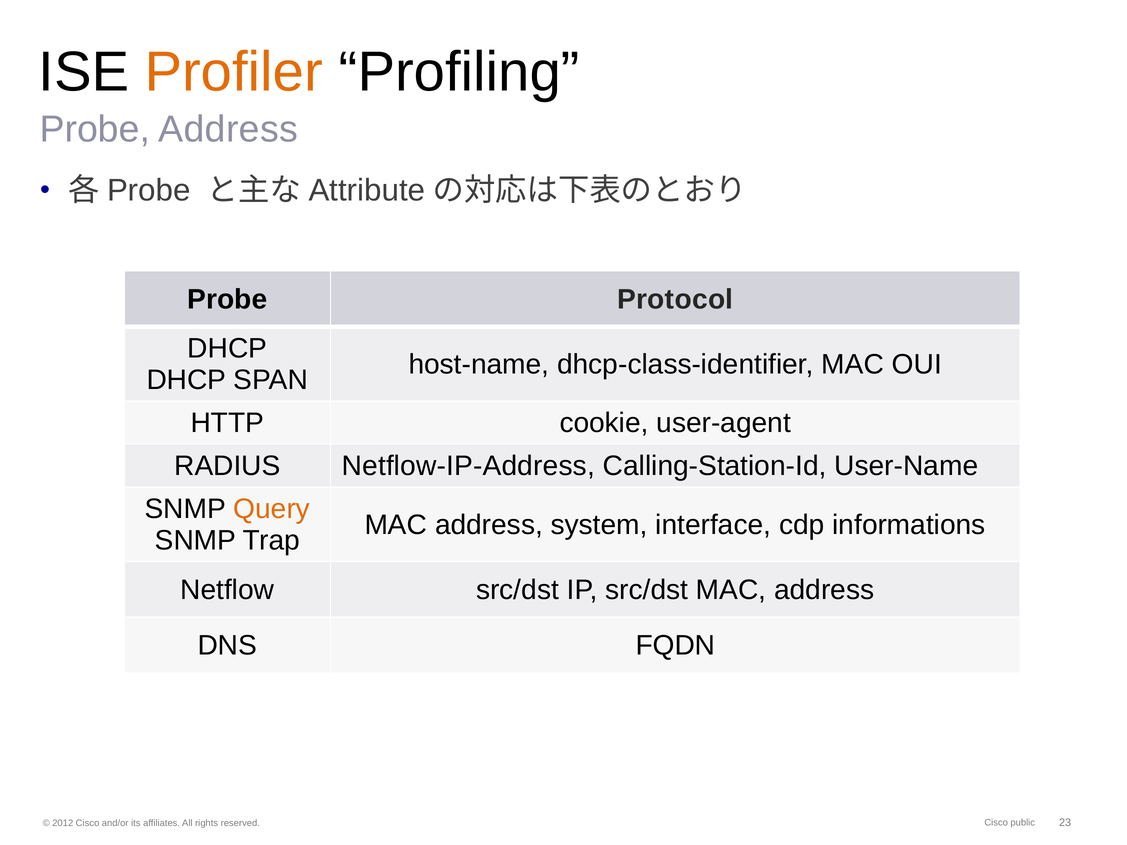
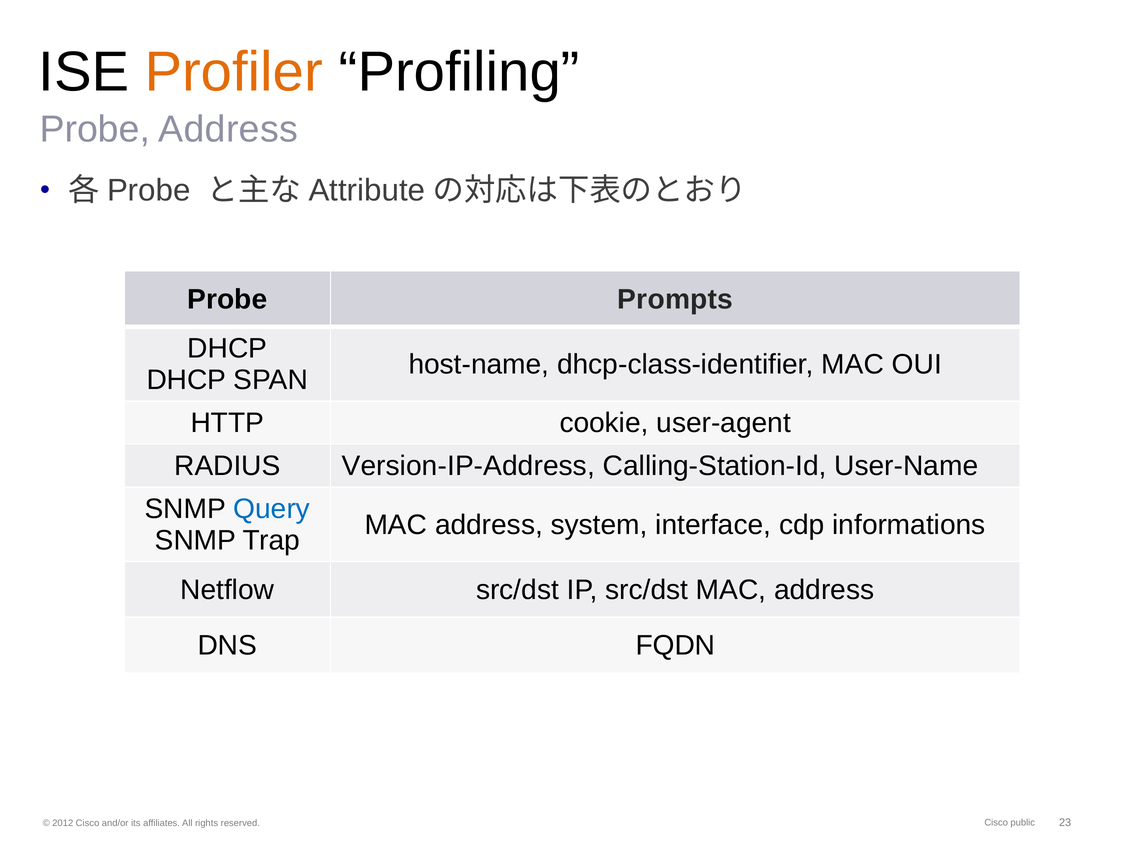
Protocol: Protocol -> Prompts
Netflow-IP-Address: Netflow-IP-Address -> Version-IP-Address
Query colour: orange -> blue
